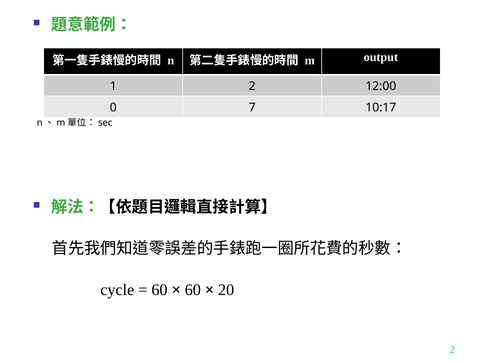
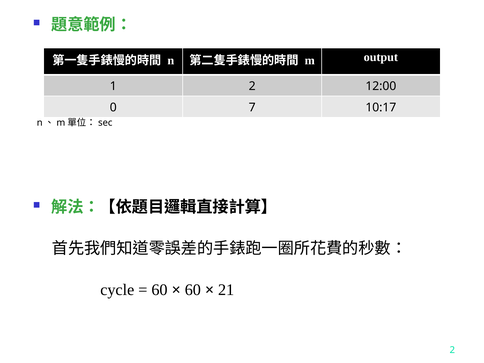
20: 20 -> 21
